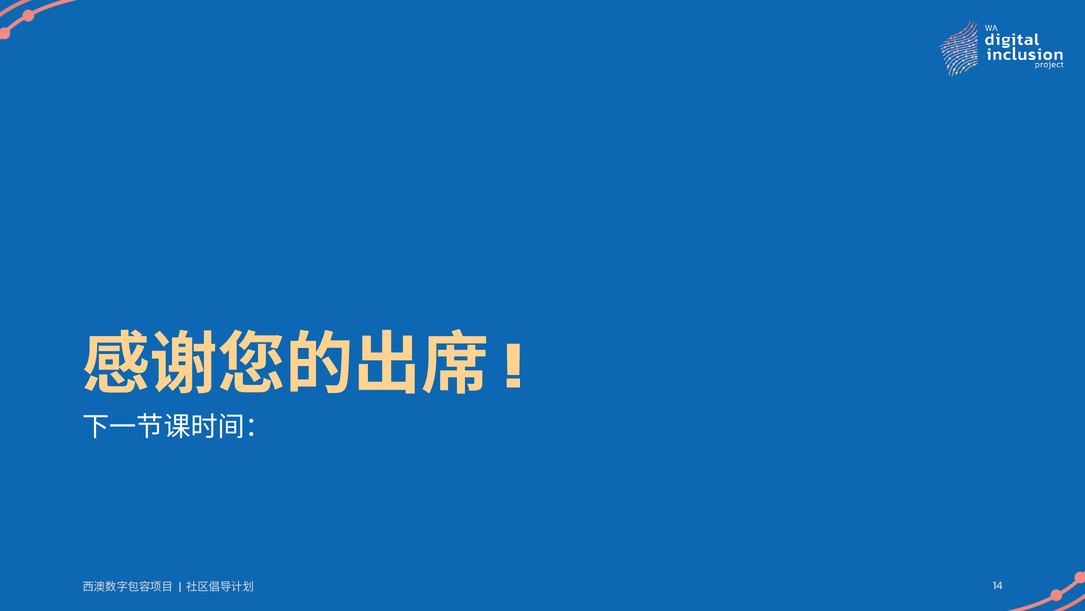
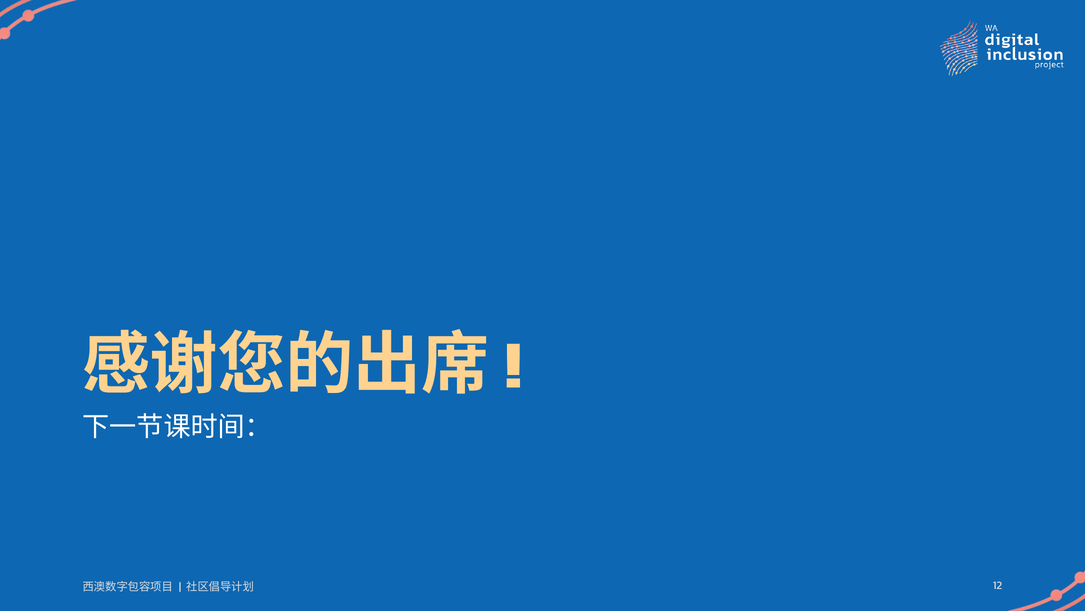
14: 14 -> 12
